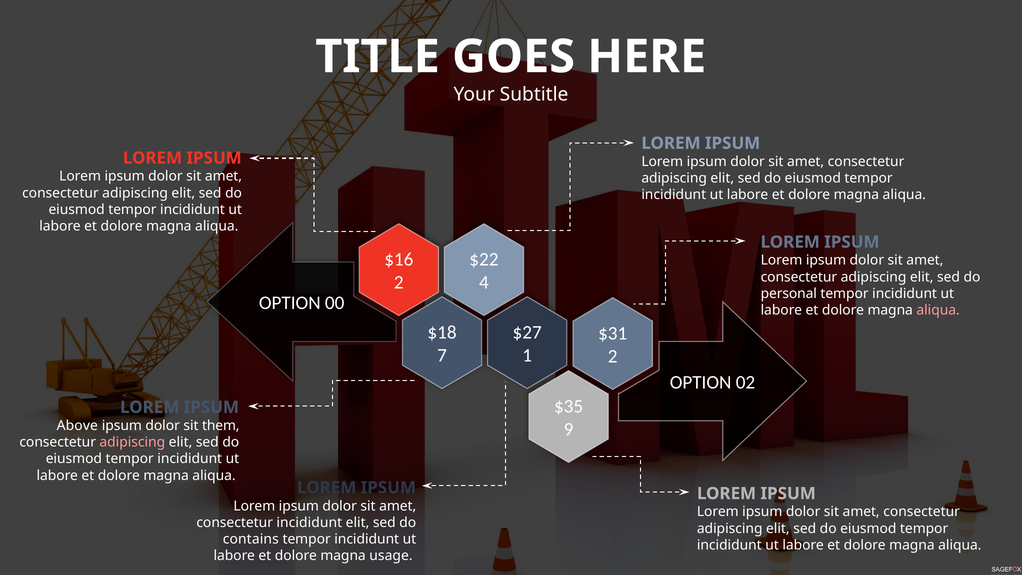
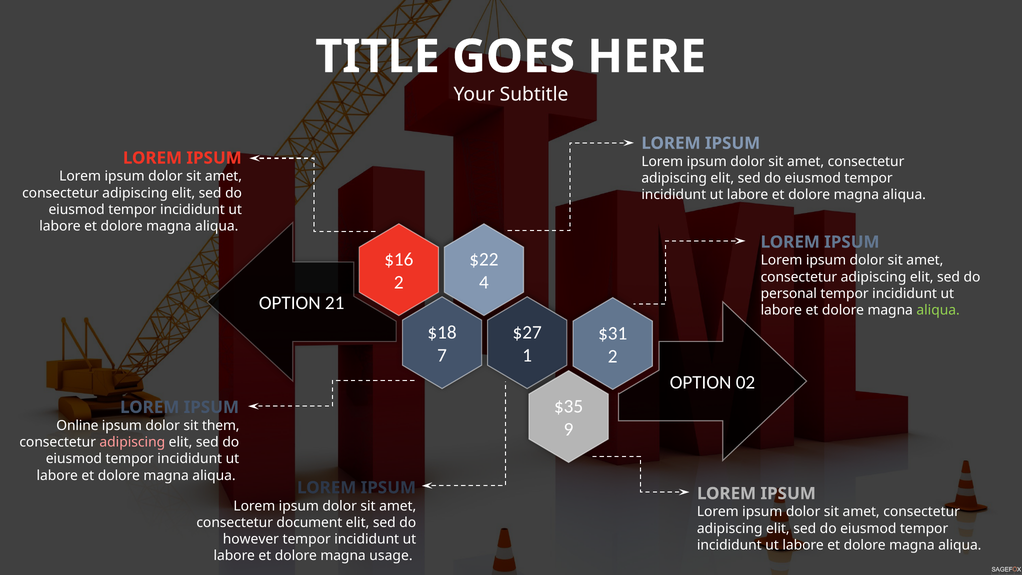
00: 00 -> 21
aliqua at (938, 310) colour: pink -> light green
Above: Above -> Online
consectetur incididunt: incididunt -> document
contains: contains -> however
